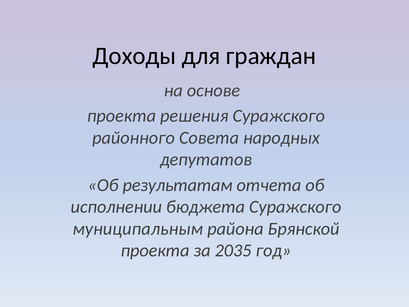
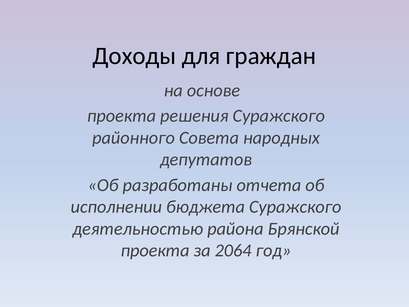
результатам: результатам -> разработаны
муниципальным: муниципальным -> деятельностью
2035: 2035 -> 2064
